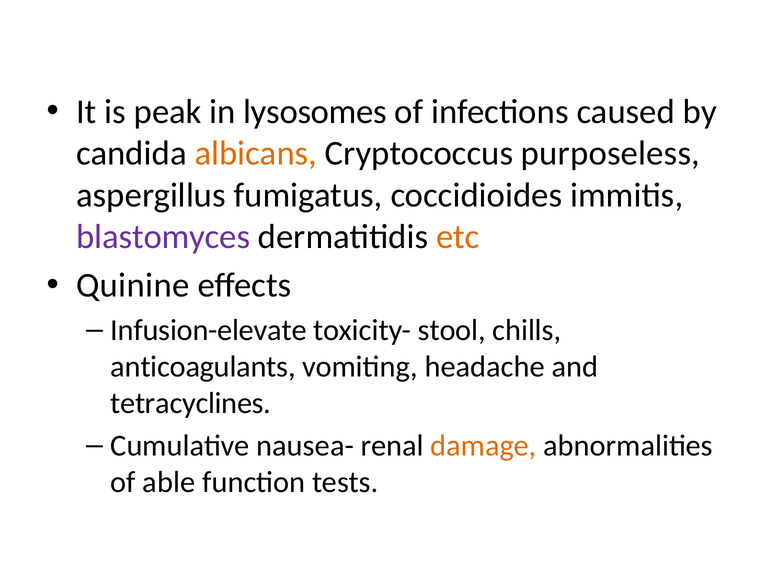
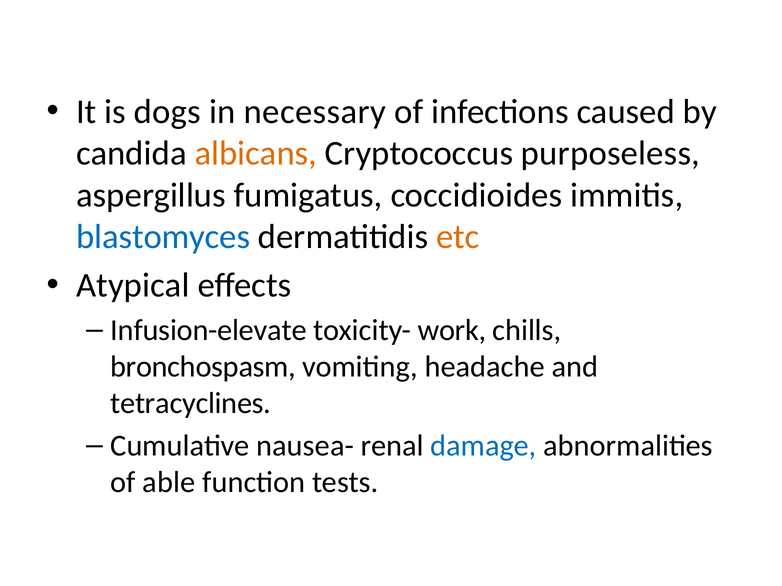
peak: peak -> dogs
lysosomes: lysosomes -> necessary
blastomyces colour: purple -> blue
Quinine: Quinine -> Atypical
stool: stool -> work
anticoagulants: anticoagulants -> bronchospasm
damage colour: orange -> blue
